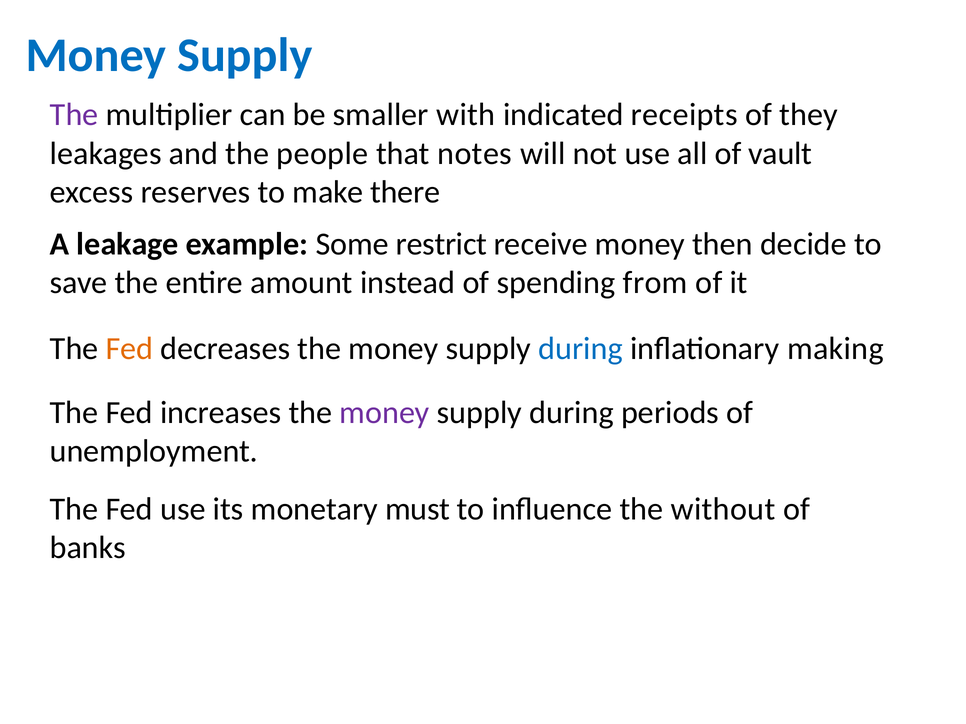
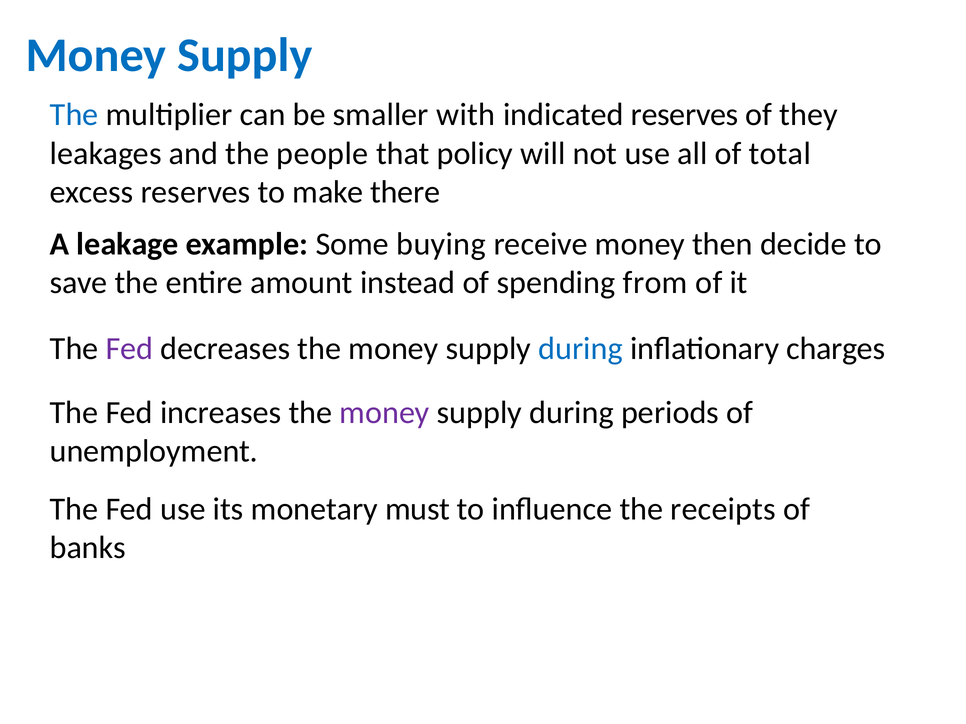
The at (74, 115) colour: purple -> blue
indicated receipts: receipts -> reserves
notes: notes -> policy
vault: vault -> total
restrict: restrict -> buying
Fed at (129, 349) colour: orange -> purple
making: making -> charges
without: without -> receipts
